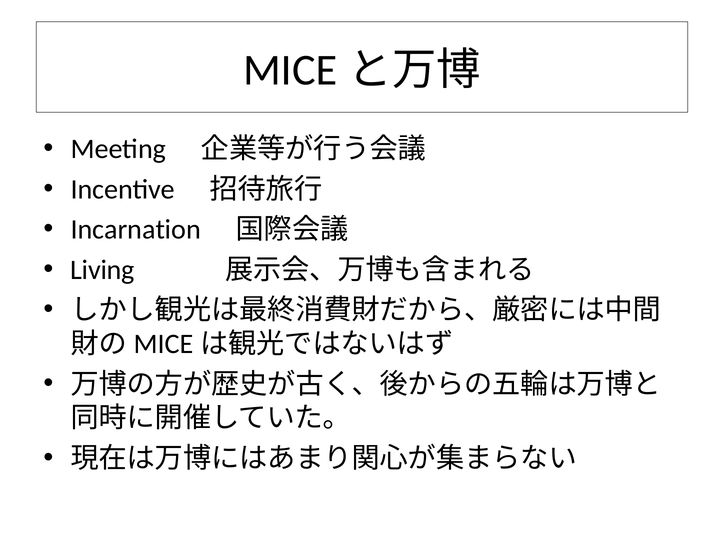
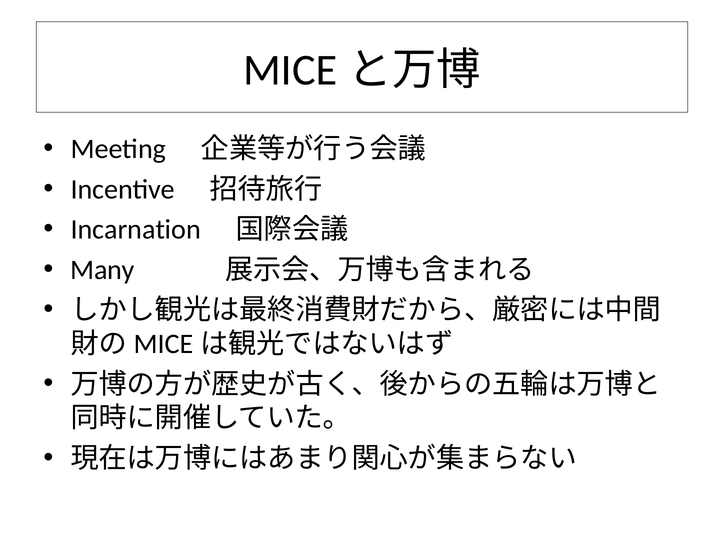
Living: Living -> Many
